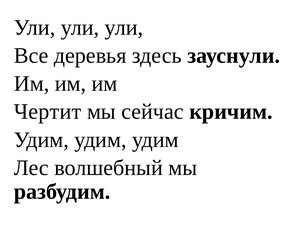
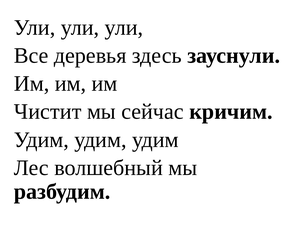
Чертит: Чертит -> Чистит
